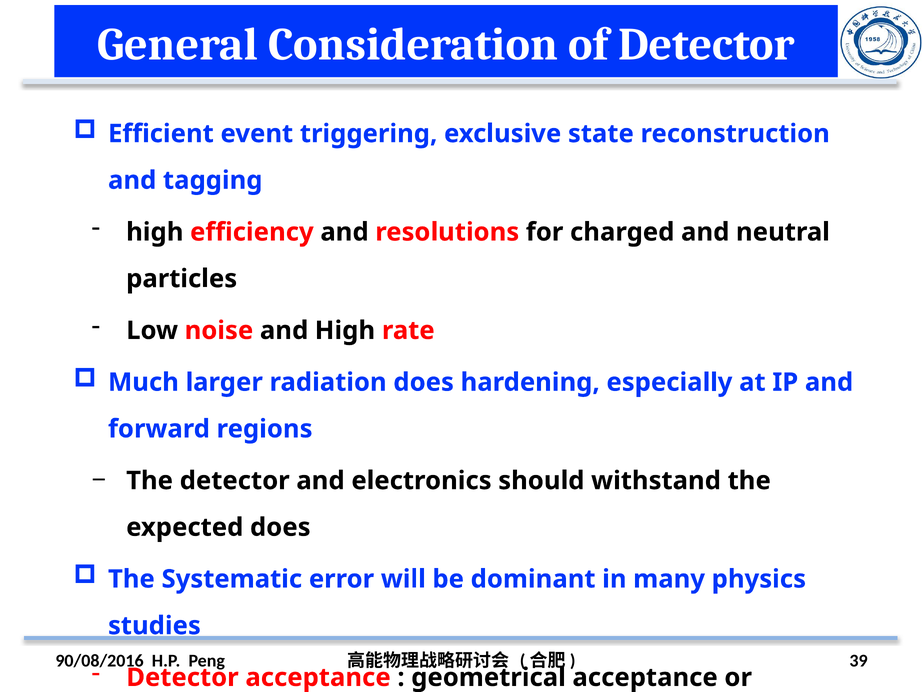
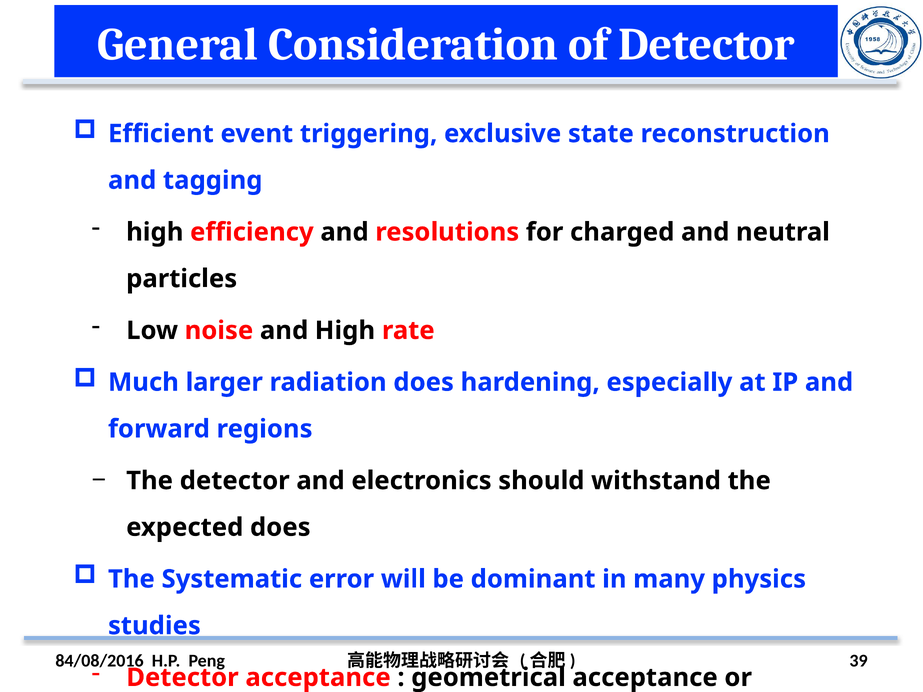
90/08/2016: 90/08/2016 -> 84/08/2016
